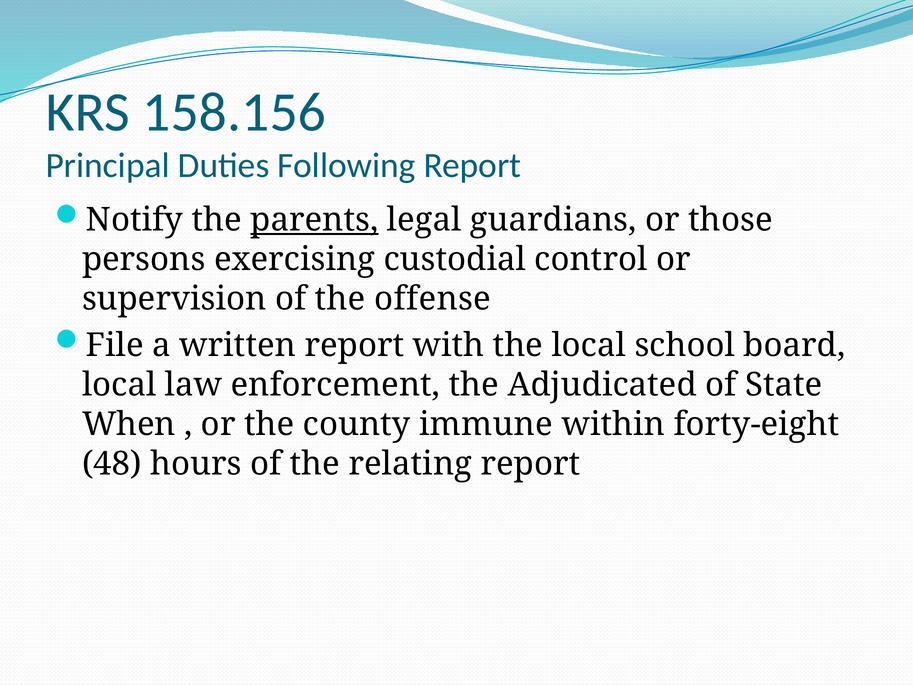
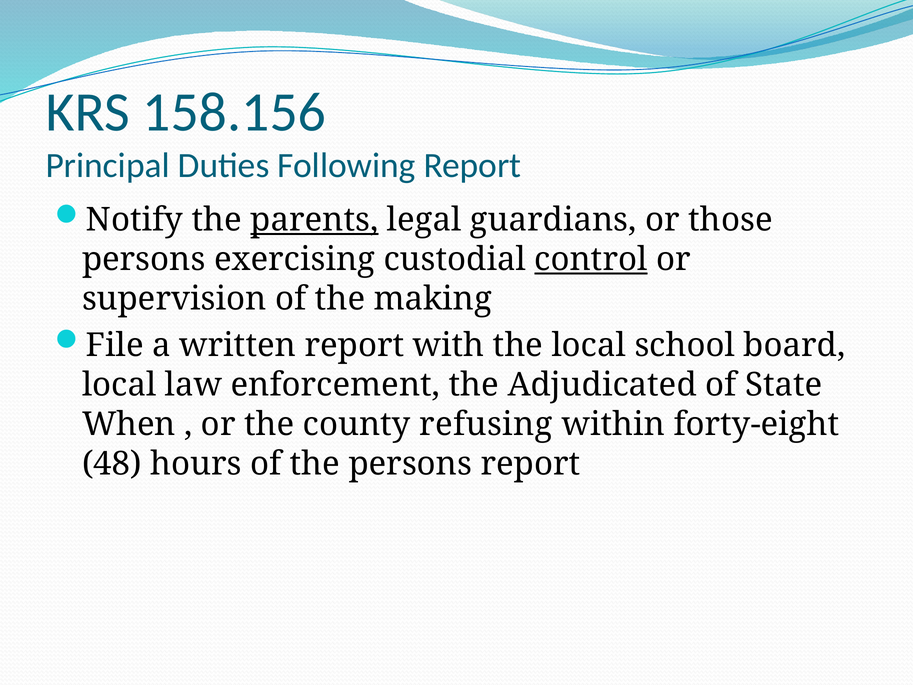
control underline: none -> present
offense: offense -> making
immune: immune -> refusing
the relating: relating -> persons
